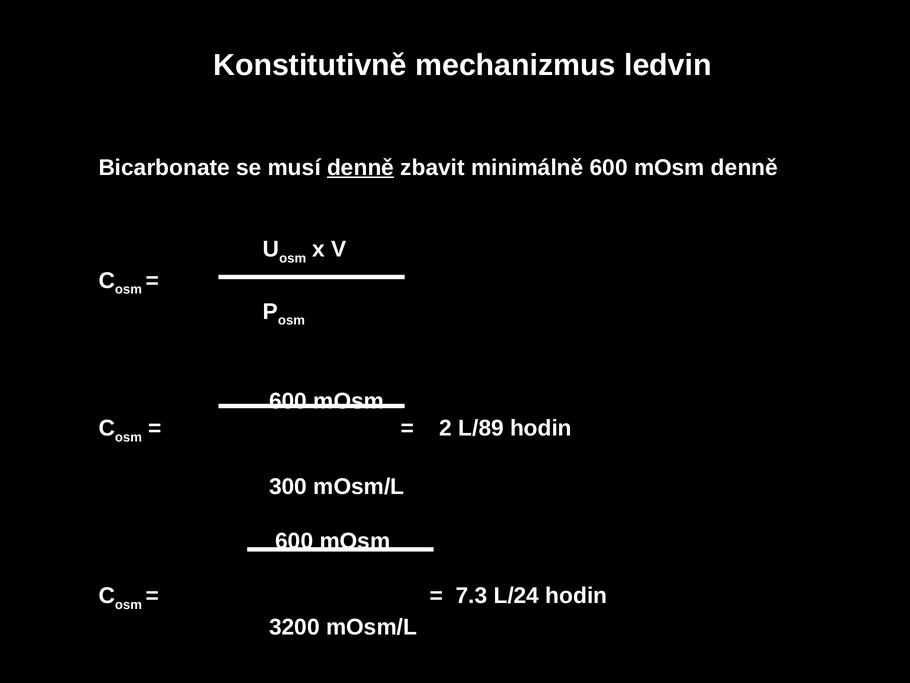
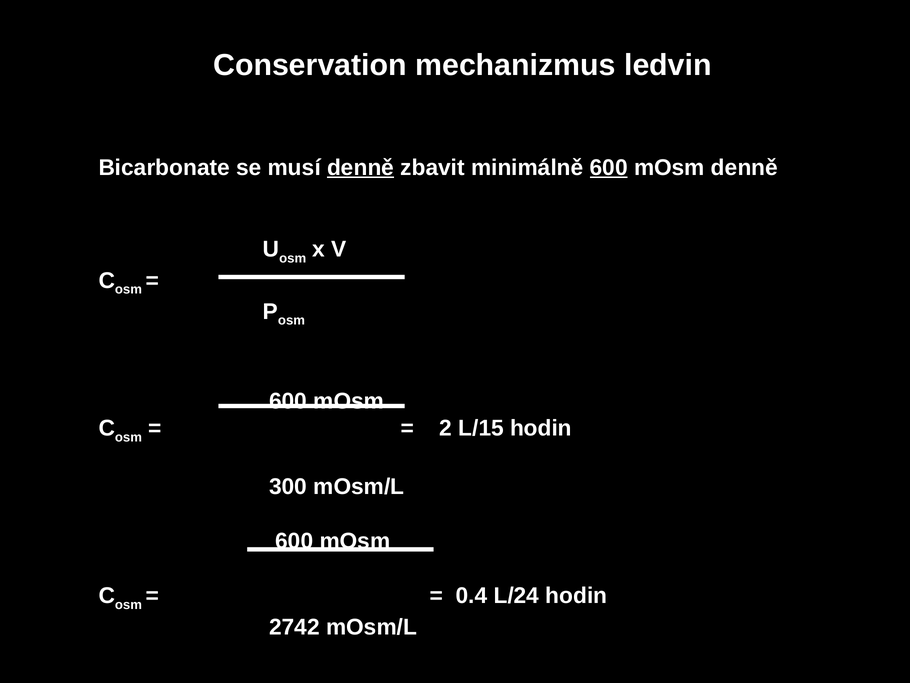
Konstitutivně: Konstitutivně -> Conservation
600 at (609, 167) underline: none -> present
L/89: L/89 -> L/15
7.3: 7.3 -> 0.4
3200: 3200 -> 2742
